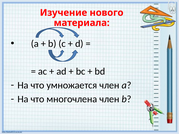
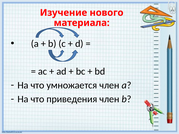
многочлена: многочлена -> приведения
